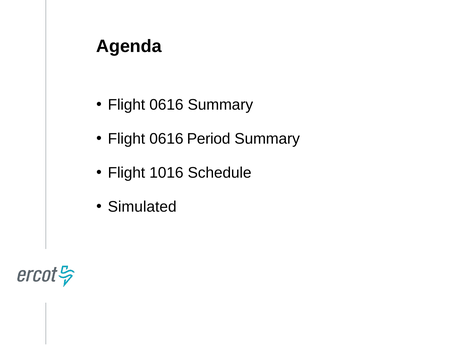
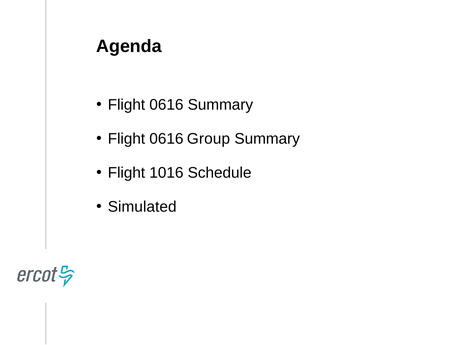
Period: Period -> Group
